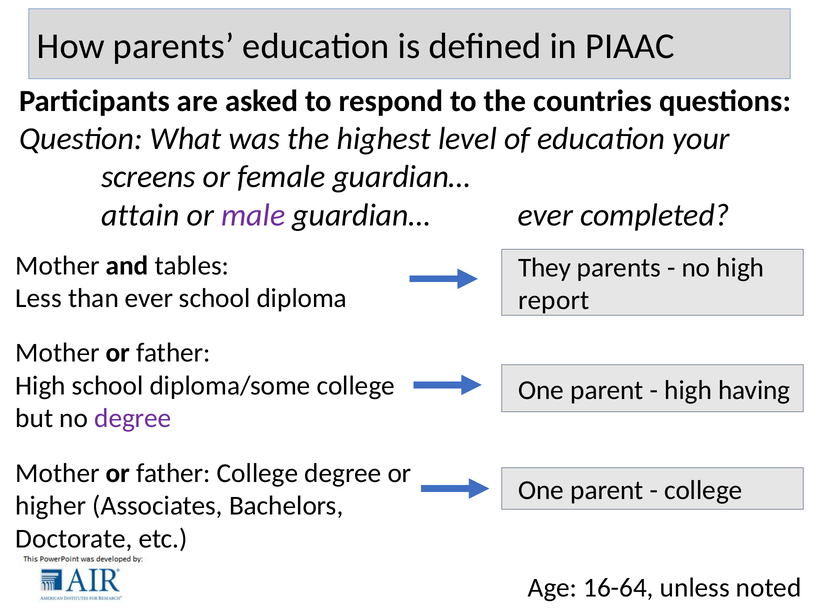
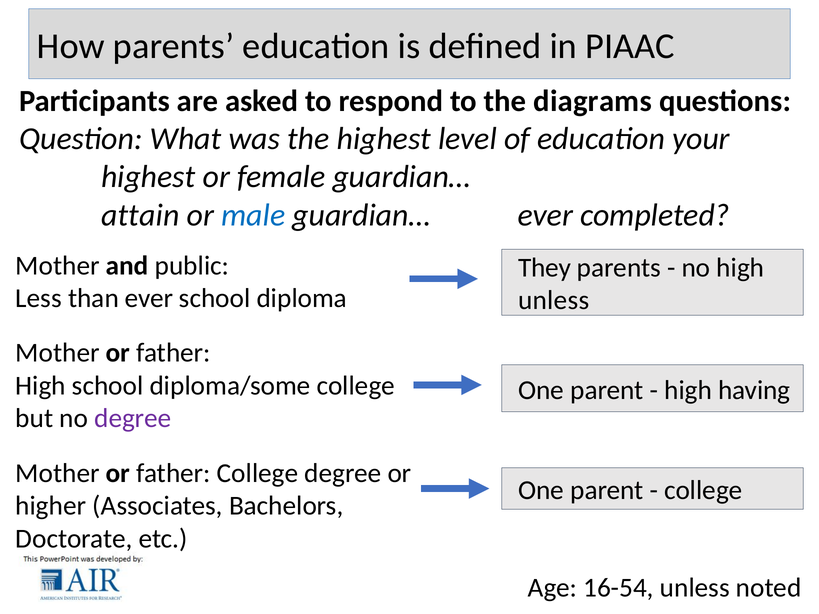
countries: countries -> diagrams
screens at (148, 177): screens -> highest
male colour: purple -> blue
tables: tables -> public
report at (554, 301): report -> unless
16-64: 16-64 -> 16-54
